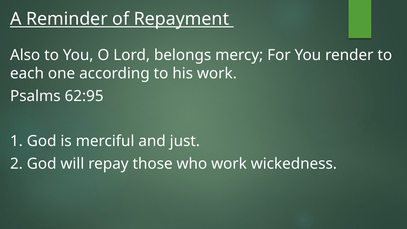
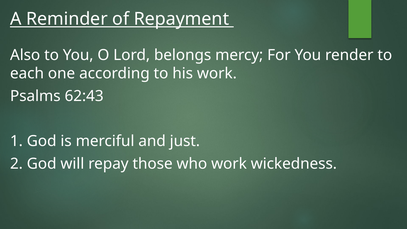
62:95: 62:95 -> 62:43
